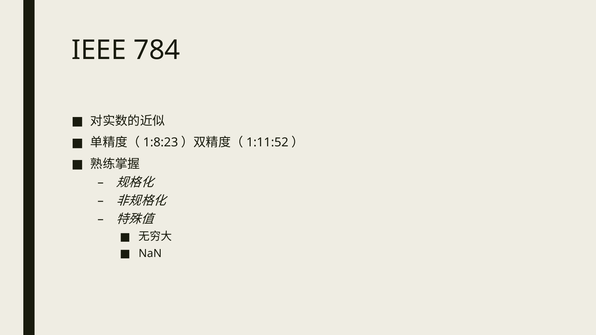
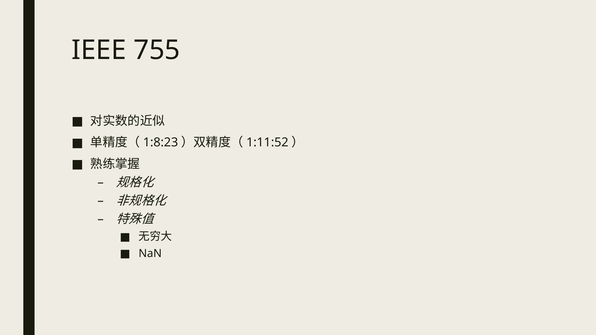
784: 784 -> 755
